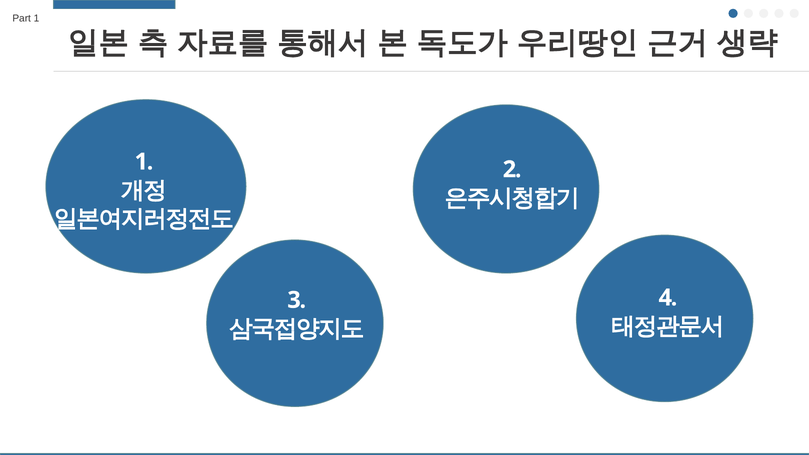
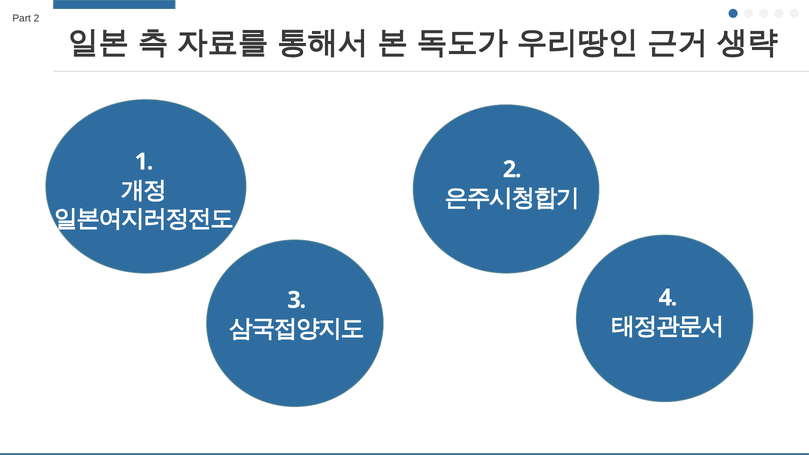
Part 1: 1 -> 2
